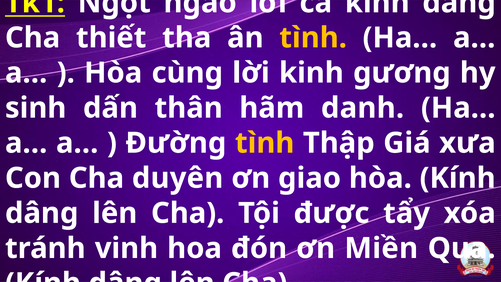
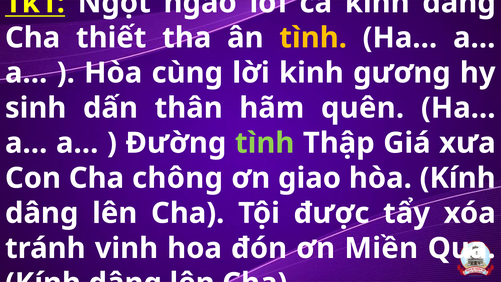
danh: danh -> quên
tình at (265, 143) colour: yellow -> light green
duyên: duyên -> chông
